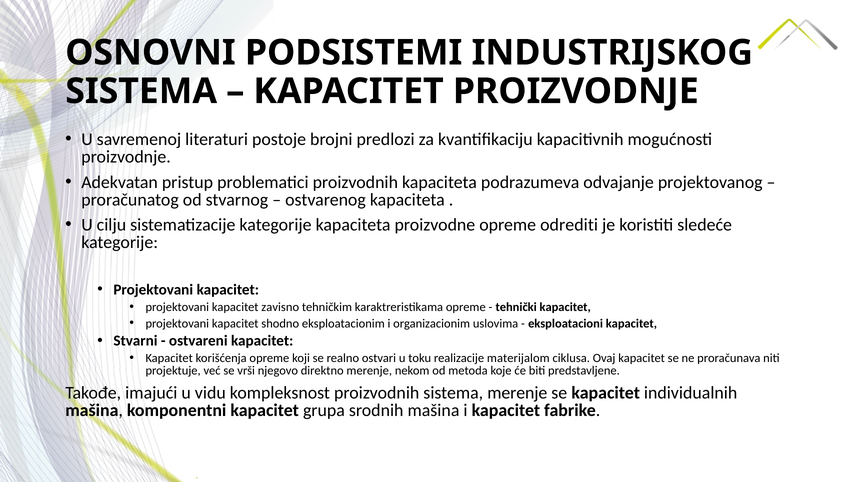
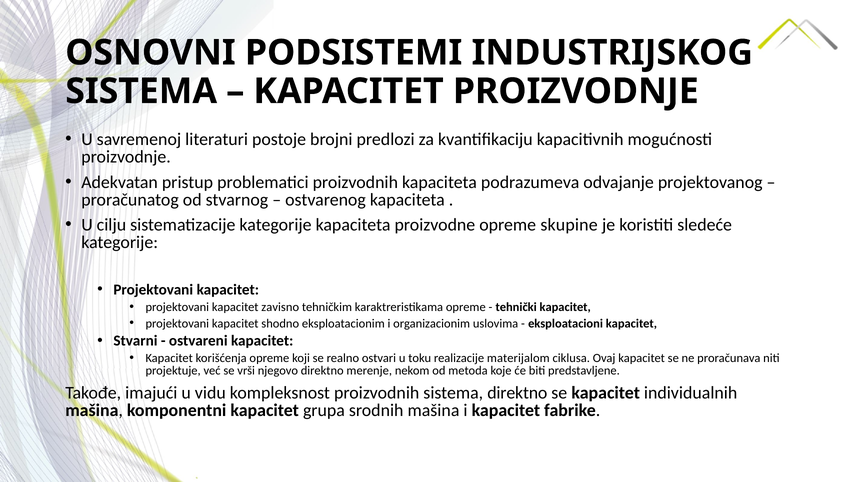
odrediti: odrediti -> skupine
sistema merenje: merenje -> direktno
